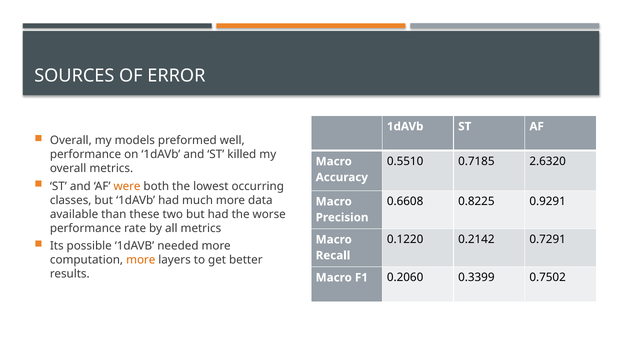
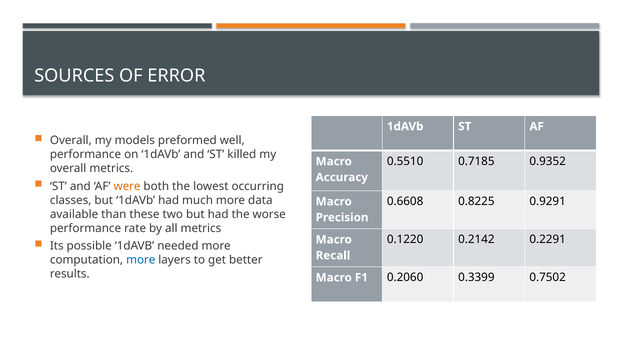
2.6320: 2.6320 -> 0.9352
0.7291: 0.7291 -> 0.2291
more at (141, 260) colour: orange -> blue
